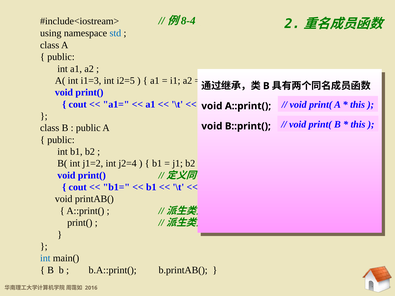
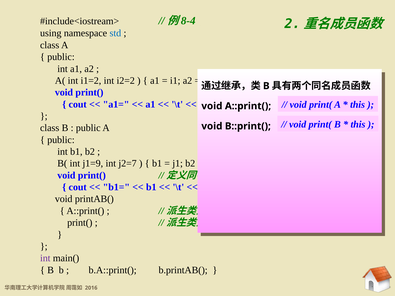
i1=3: i1=3 -> i1=2
i2=5: i2=5 -> i2=2
j1=2: j1=2 -> j1=9
j2=4: j2=4 -> j2=7
int at (45, 258) colour: blue -> purple
